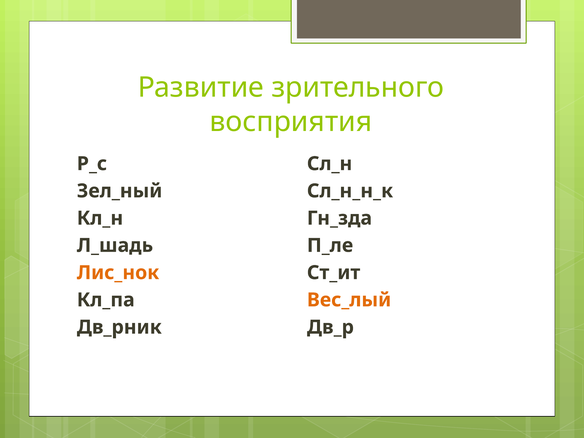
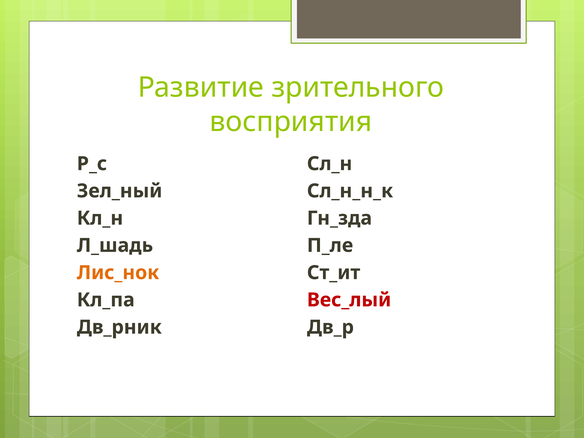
Вес_лый colour: orange -> red
